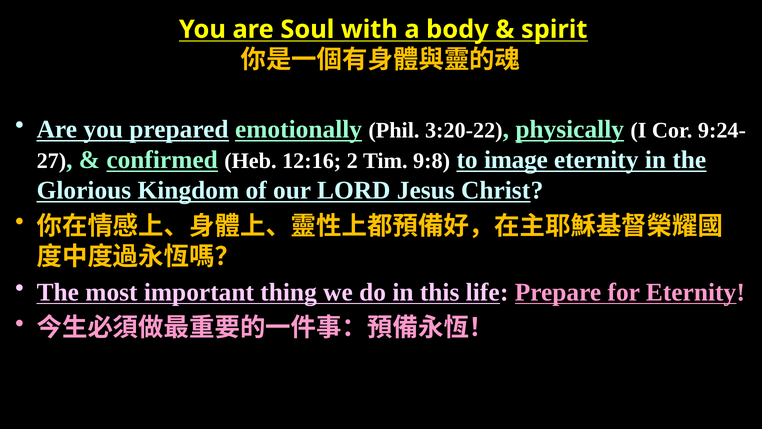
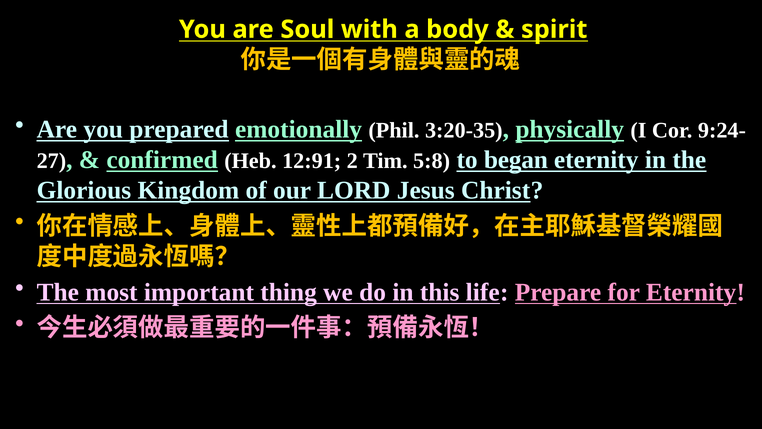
3:20-22: 3:20-22 -> 3:20-35
12:16: 12:16 -> 12:91
9:8: 9:8 -> 5:8
image: image -> began
